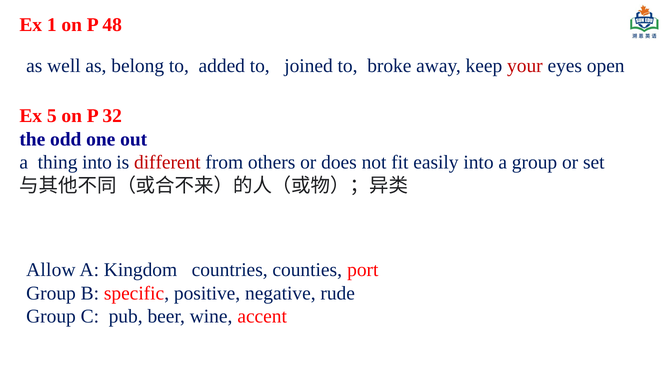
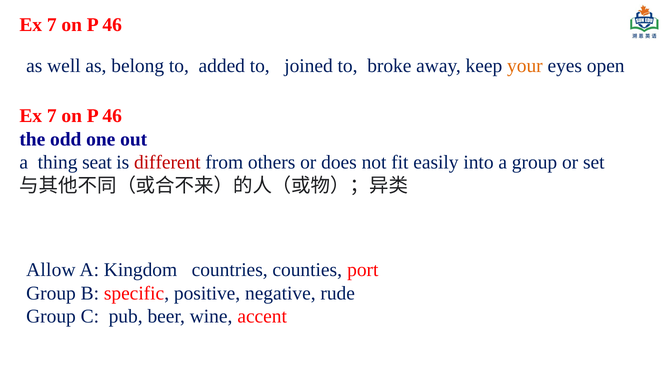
1 at (52, 25): 1 -> 7
48 at (112, 25): 48 -> 46
your colour: red -> orange
5 at (52, 116): 5 -> 7
32 at (112, 116): 32 -> 46
thing into: into -> seat
